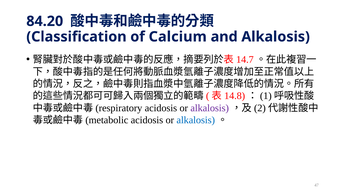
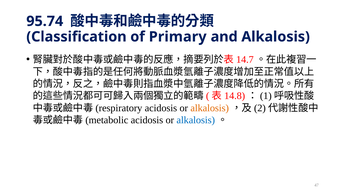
84.20: 84.20 -> 95.74
Calcium: Calcium -> Primary
alkalosis at (210, 108) colour: purple -> orange
